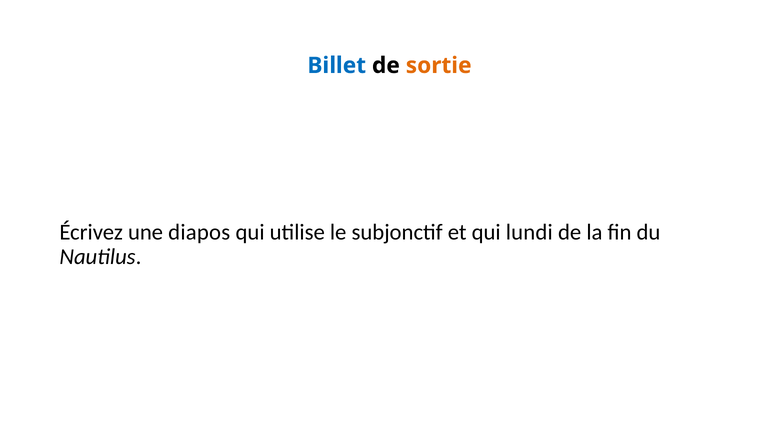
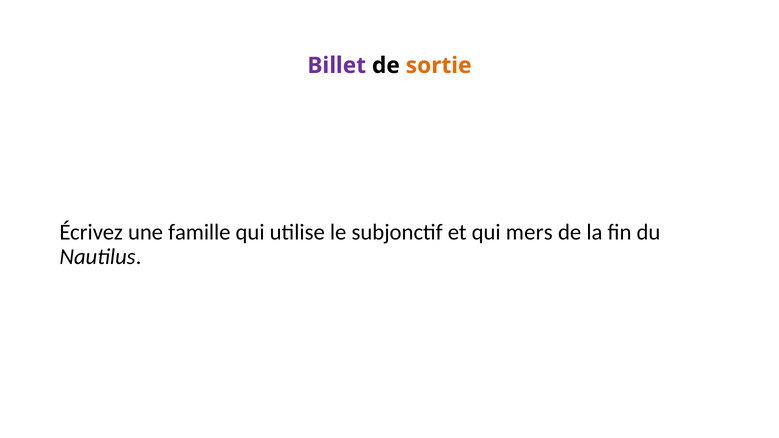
Billet colour: blue -> purple
diapos: diapos -> famille
lundi: lundi -> mers
